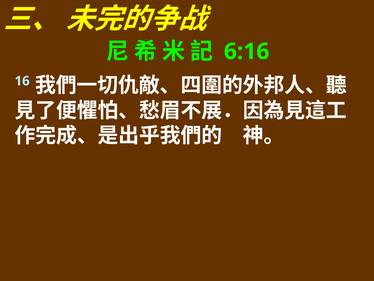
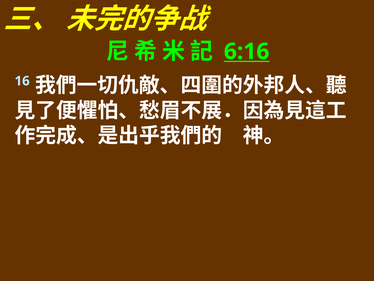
6:16 underline: none -> present
